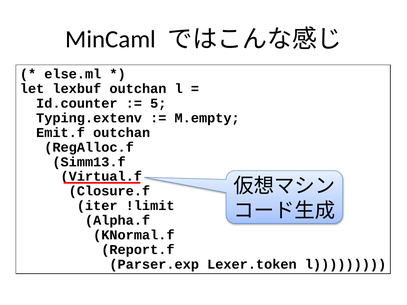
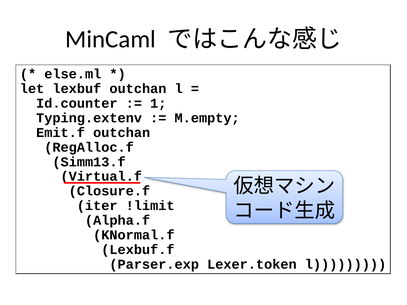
5: 5 -> 1
Report.f: Report.f -> Lexbuf.f
